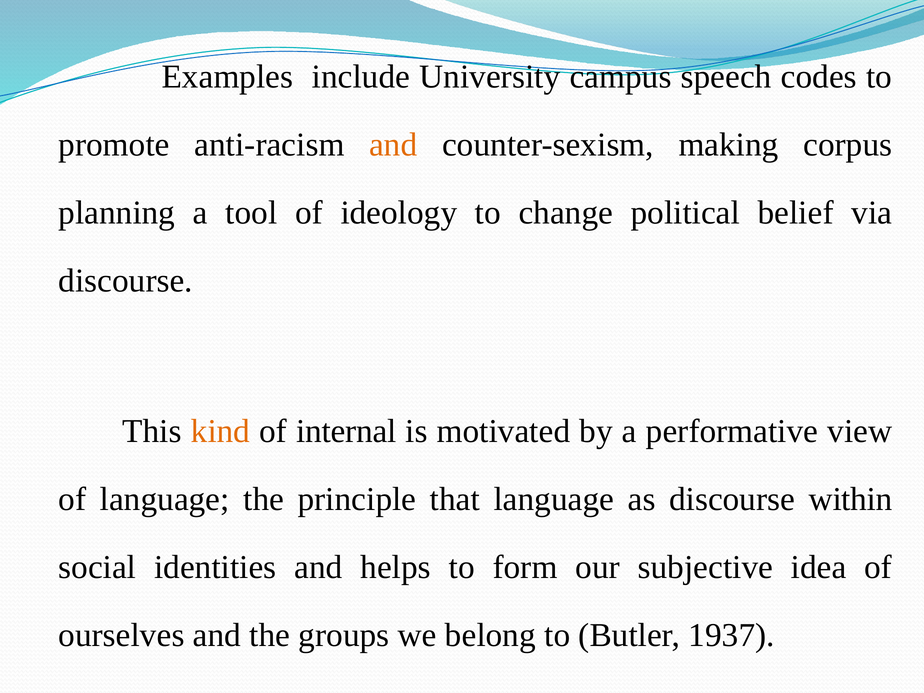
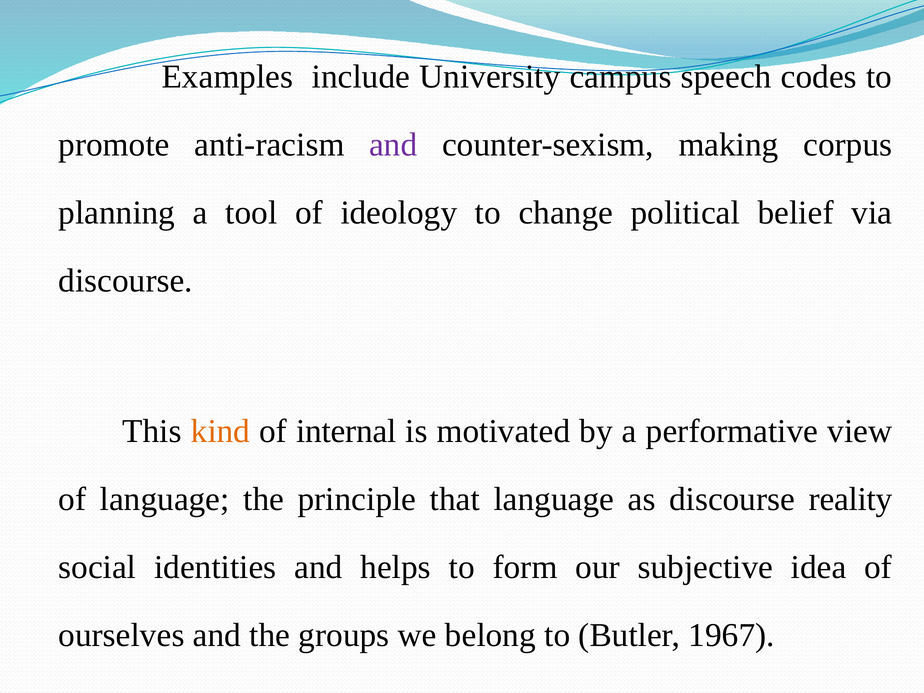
and at (393, 145) colour: orange -> purple
within: within -> reality
1937: 1937 -> 1967
